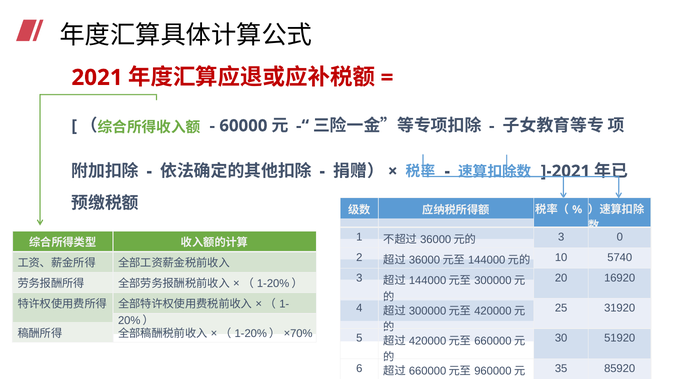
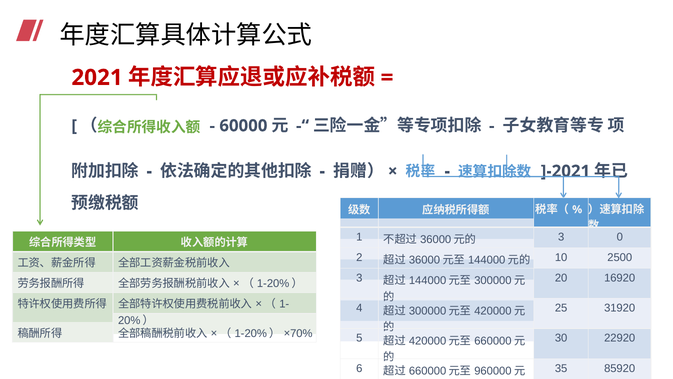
5740: 5740 -> 2500
51920: 51920 -> 22920
